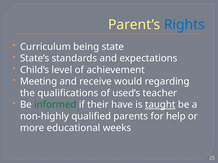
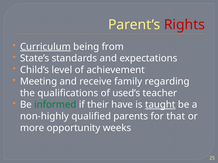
Rights colour: blue -> red
Curriculum underline: none -> present
state: state -> from
would: would -> family
help: help -> that
educational: educational -> opportunity
